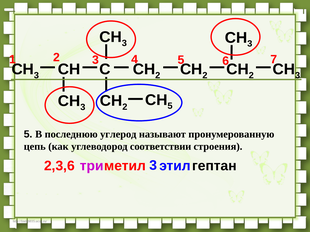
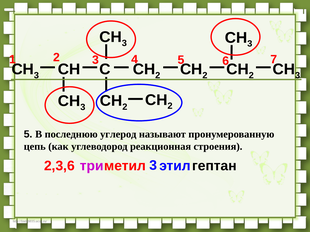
5 at (170, 106): 5 -> 2
соответствии: соответствии -> реакционная
